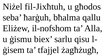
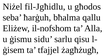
fil-Jixħtuh: fil-Jixħtuh -> fil-Jgħidlu
biex: biex -> sidu
